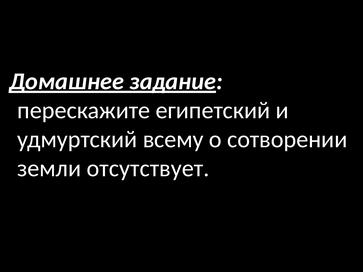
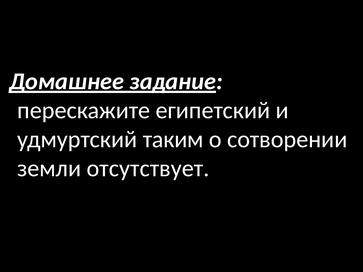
всему: всему -> таким
